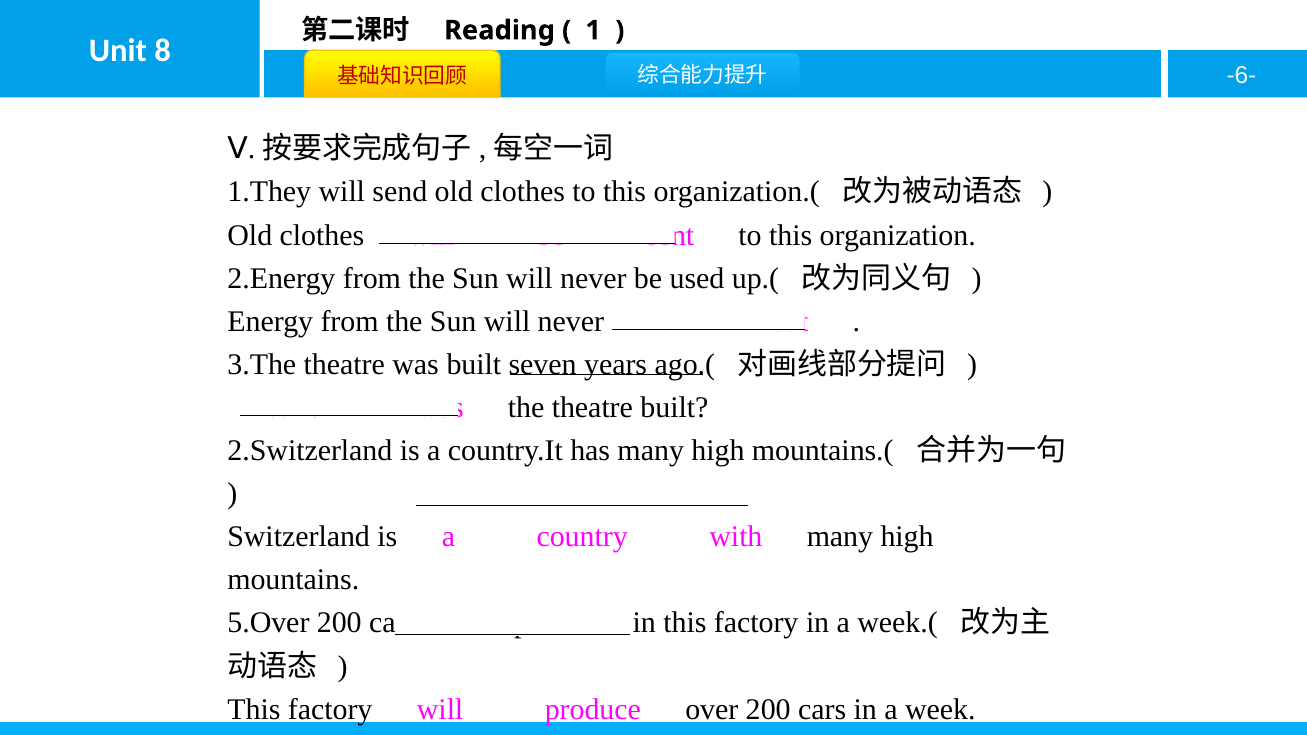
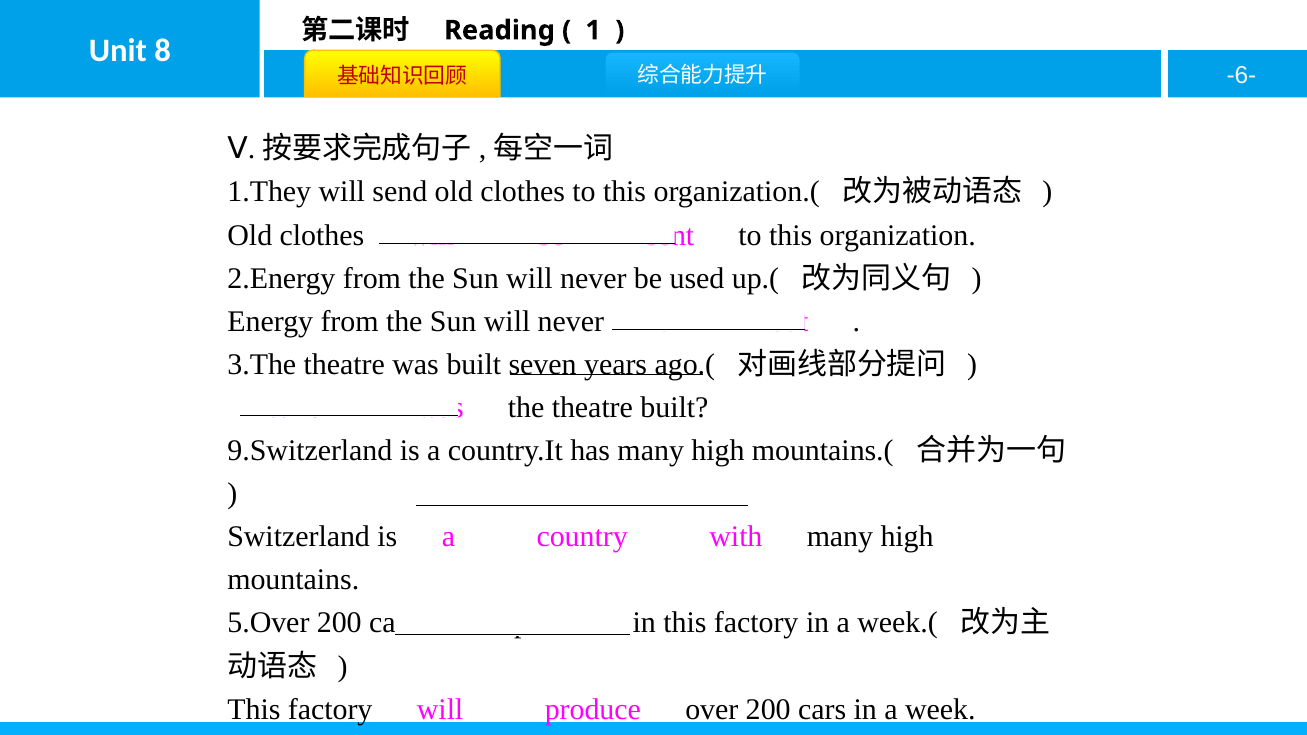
2.Switzerland: 2.Switzerland -> 9.Switzerland
